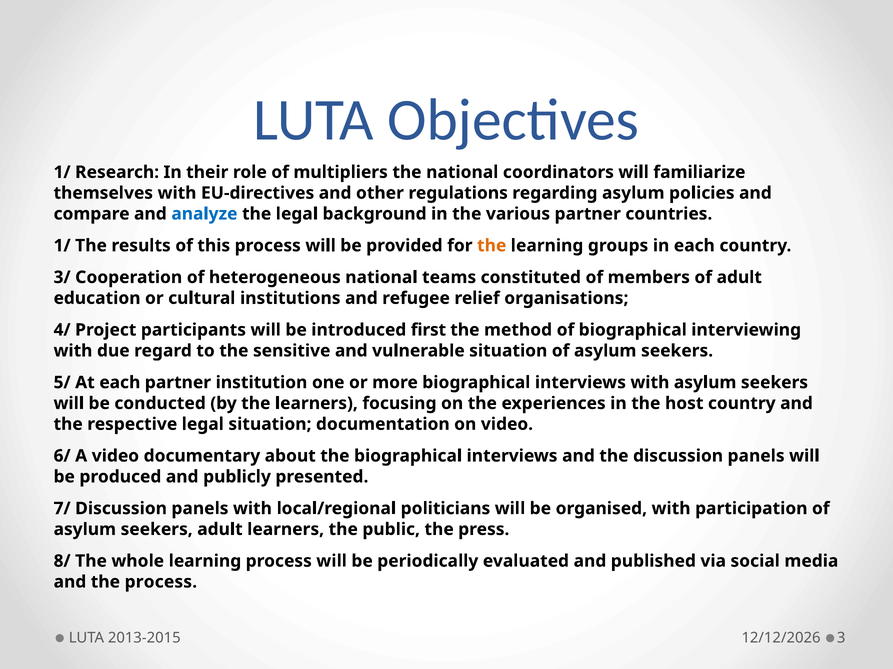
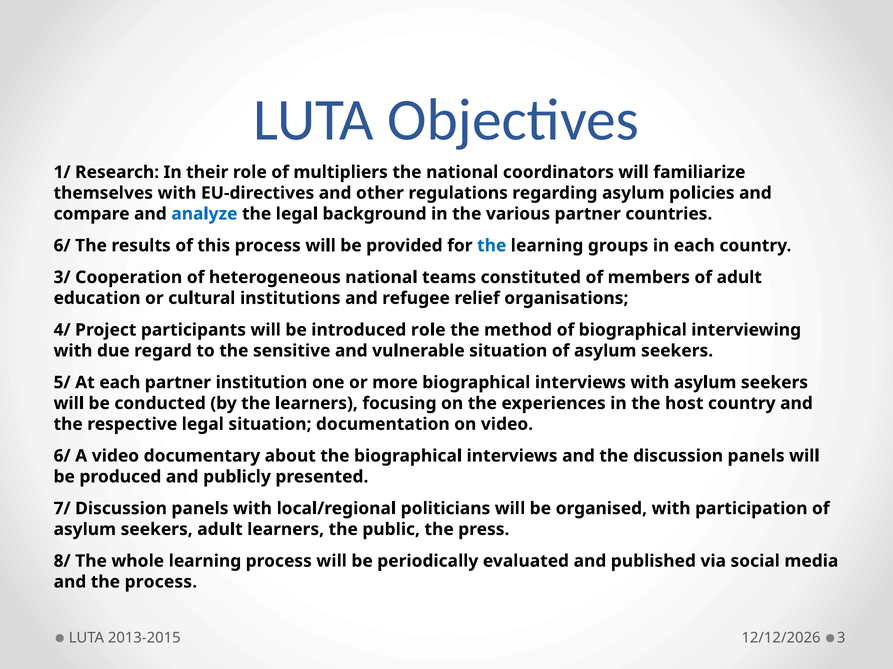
1/ at (62, 246): 1/ -> 6/
the at (492, 246) colour: orange -> blue
introduced first: first -> role
